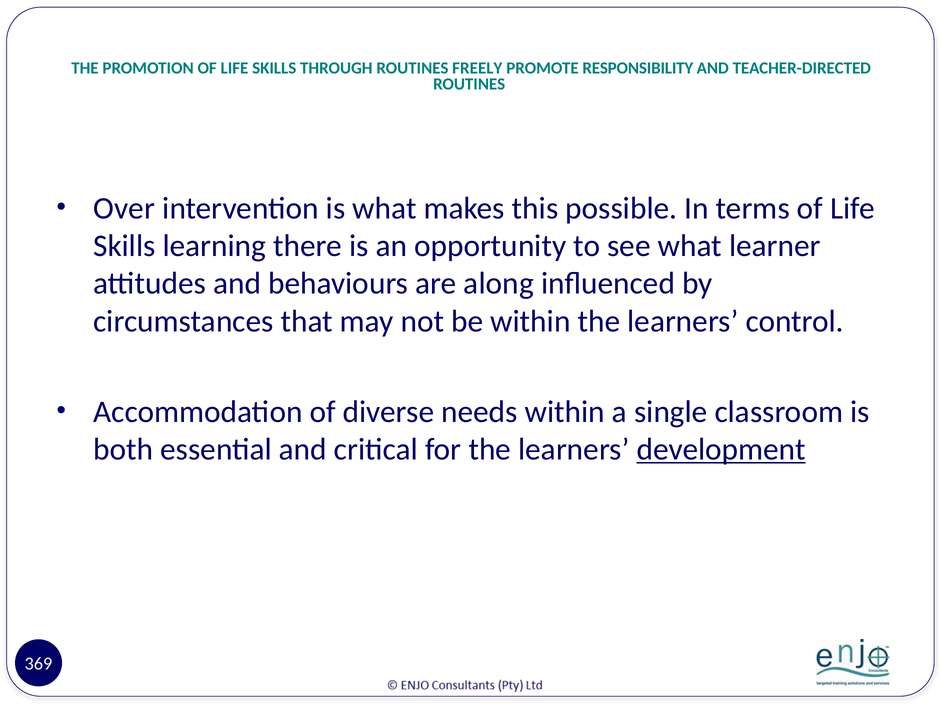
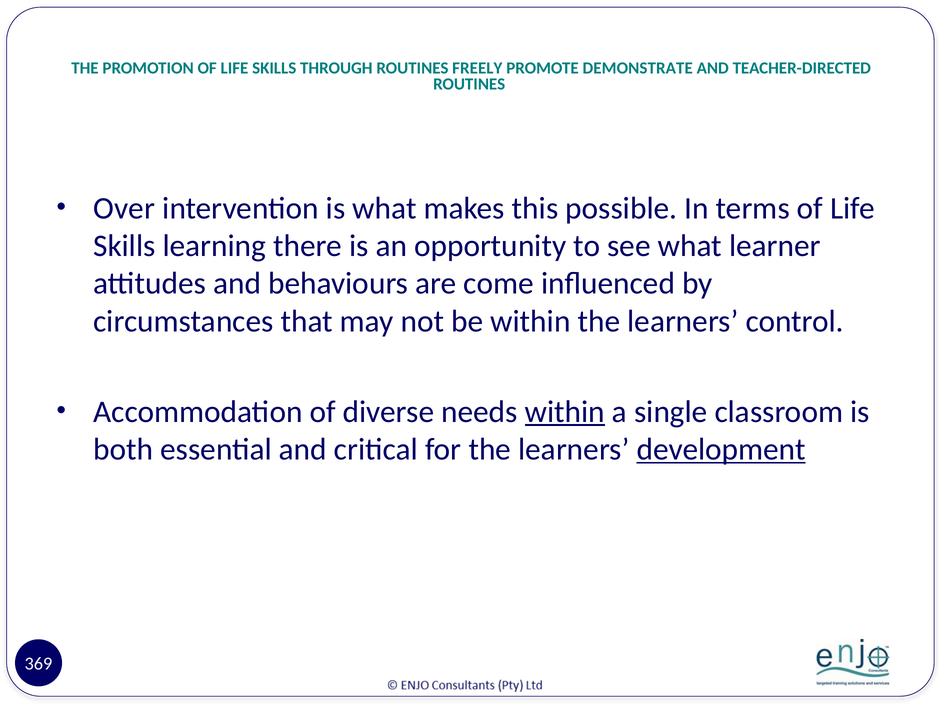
RESPONSIBILITY: RESPONSIBILITY -> DEMONSTRATE
along: along -> come
within at (565, 412) underline: none -> present
